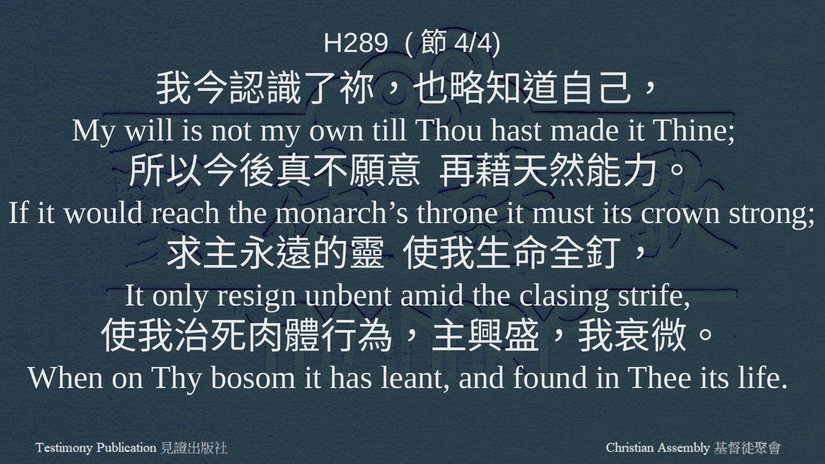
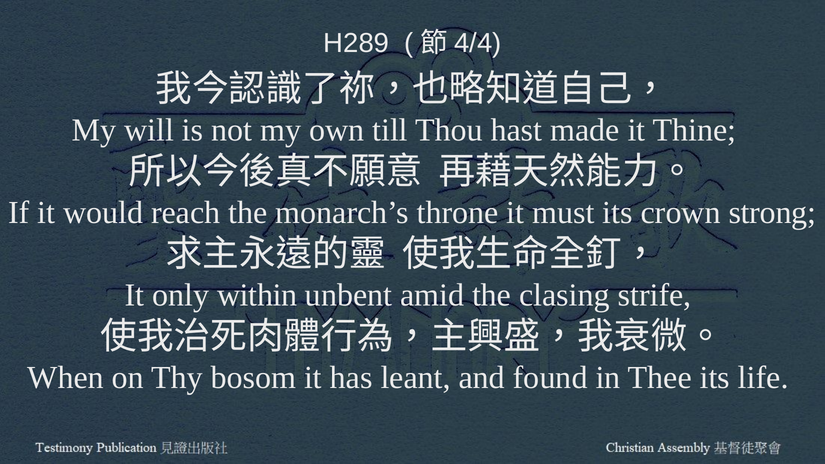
resign: resign -> within
